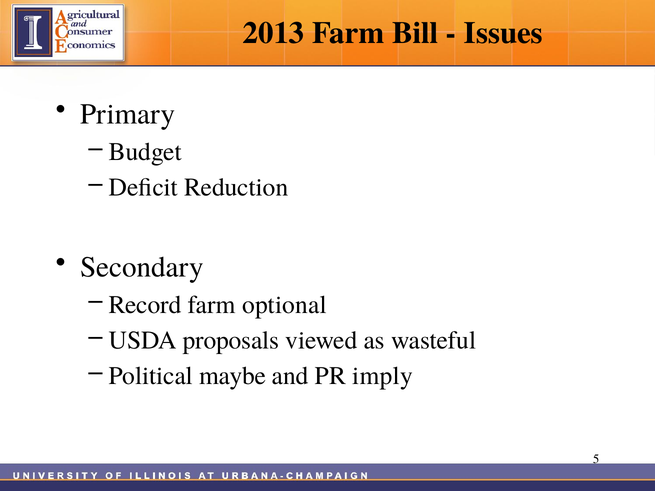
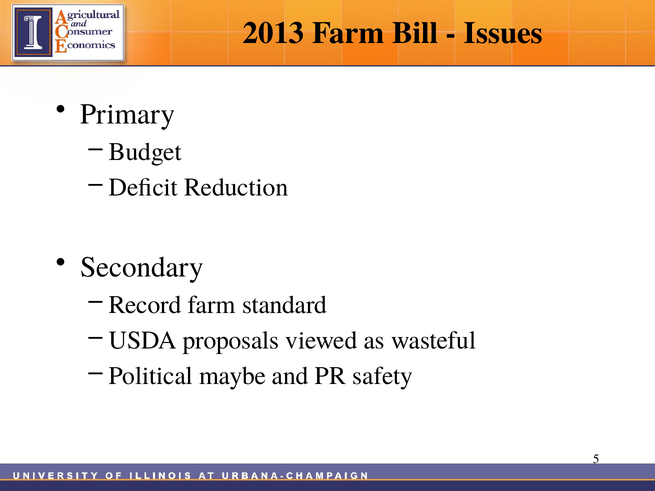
optional: optional -> standard
imply: imply -> safety
